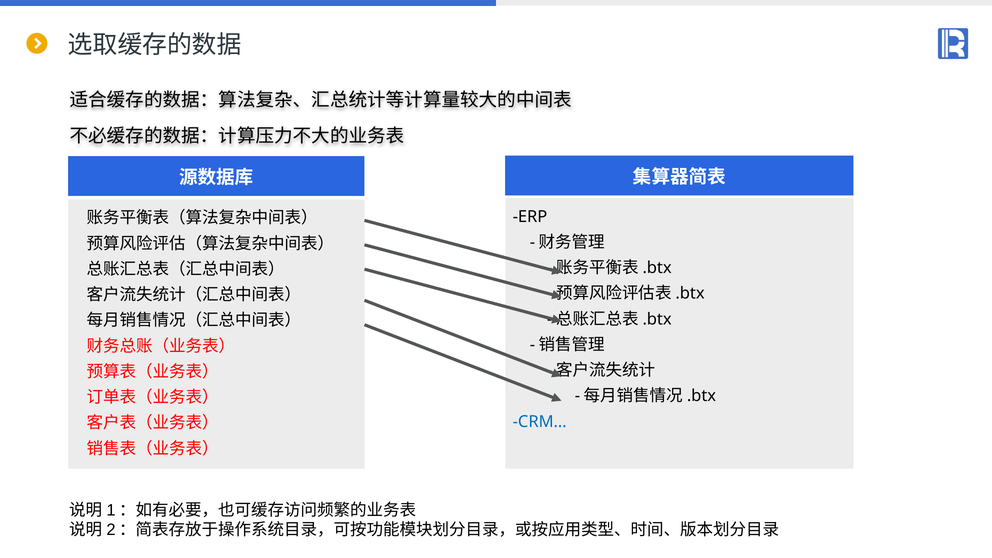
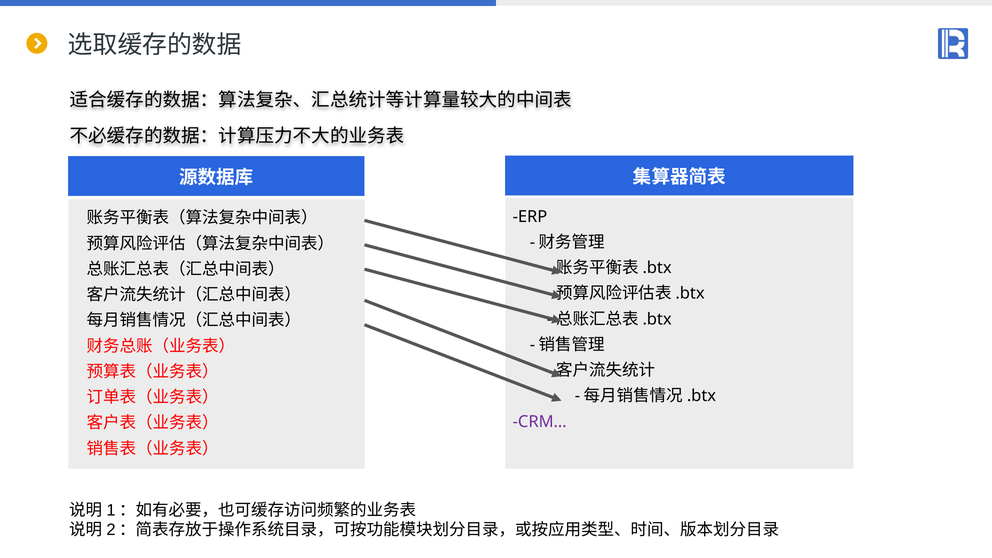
CRM… colour: blue -> purple
